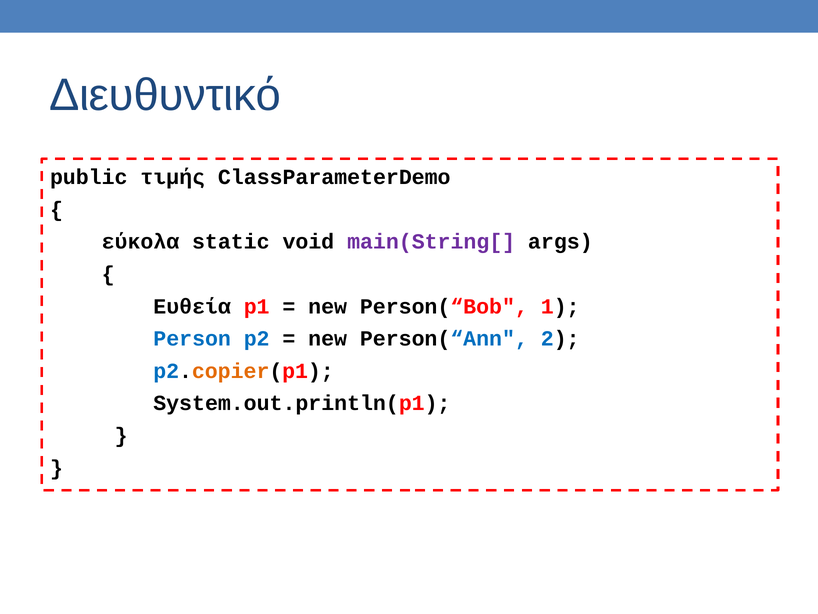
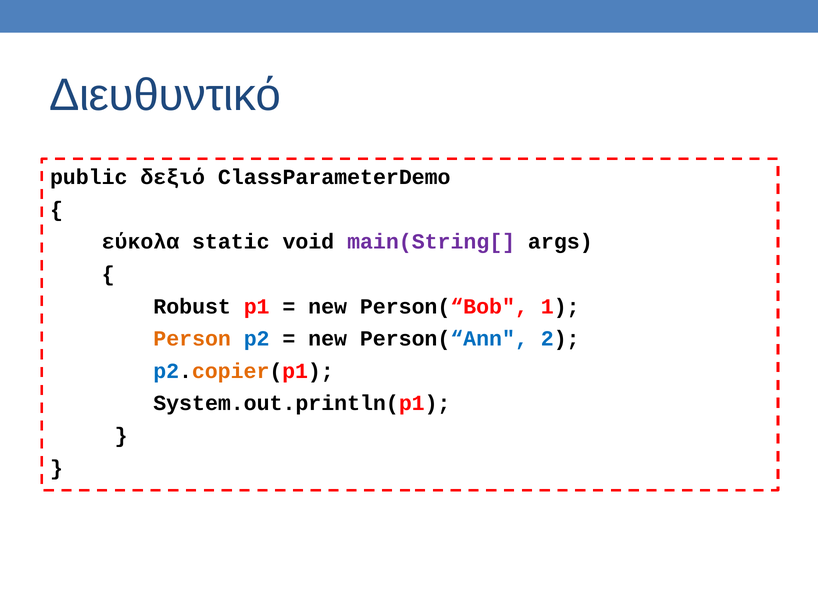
τιμής: τιμής -> δεξιό
Ευθεία: Ευθεία -> Robust
Person colour: blue -> orange
